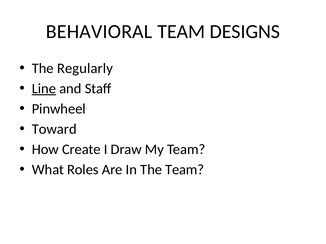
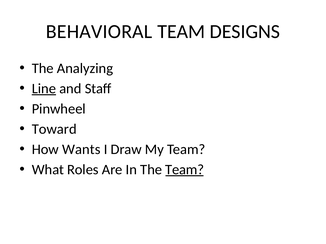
Regularly: Regularly -> Analyzing
Create: Create -> Wants
Team at (185, 170) underline: none -> present
